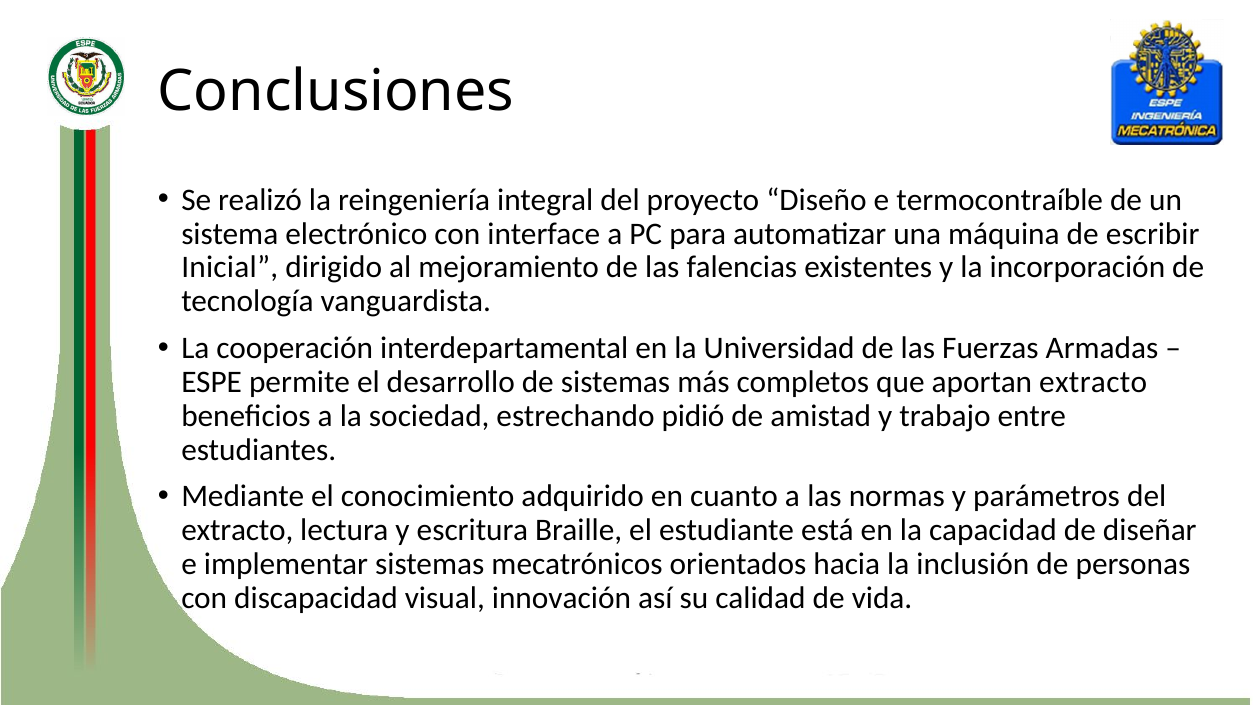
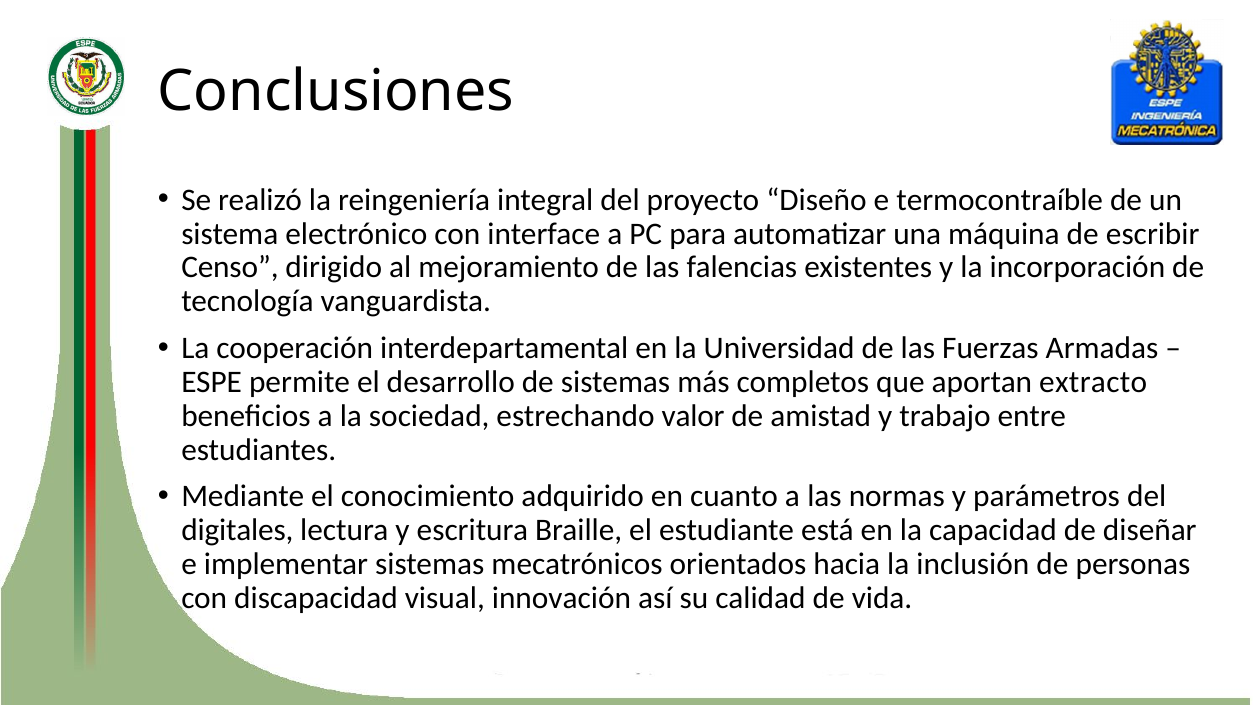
Inicial: Inicial -> Censo
pidió: pidió -> valor
extracto at (237, 530): extracto -> digitales
